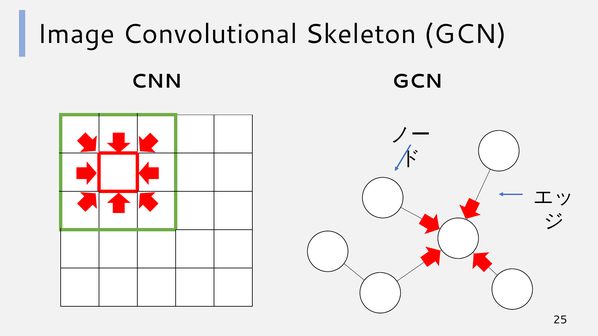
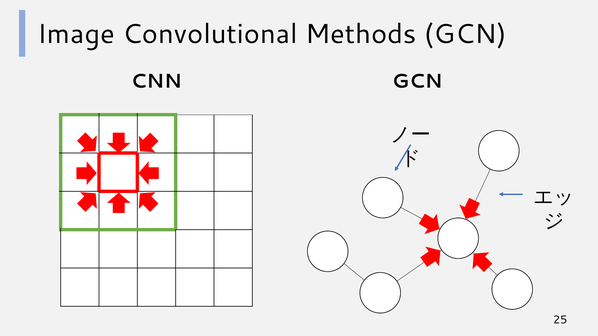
Skeleton: Skeleton -> Methods
